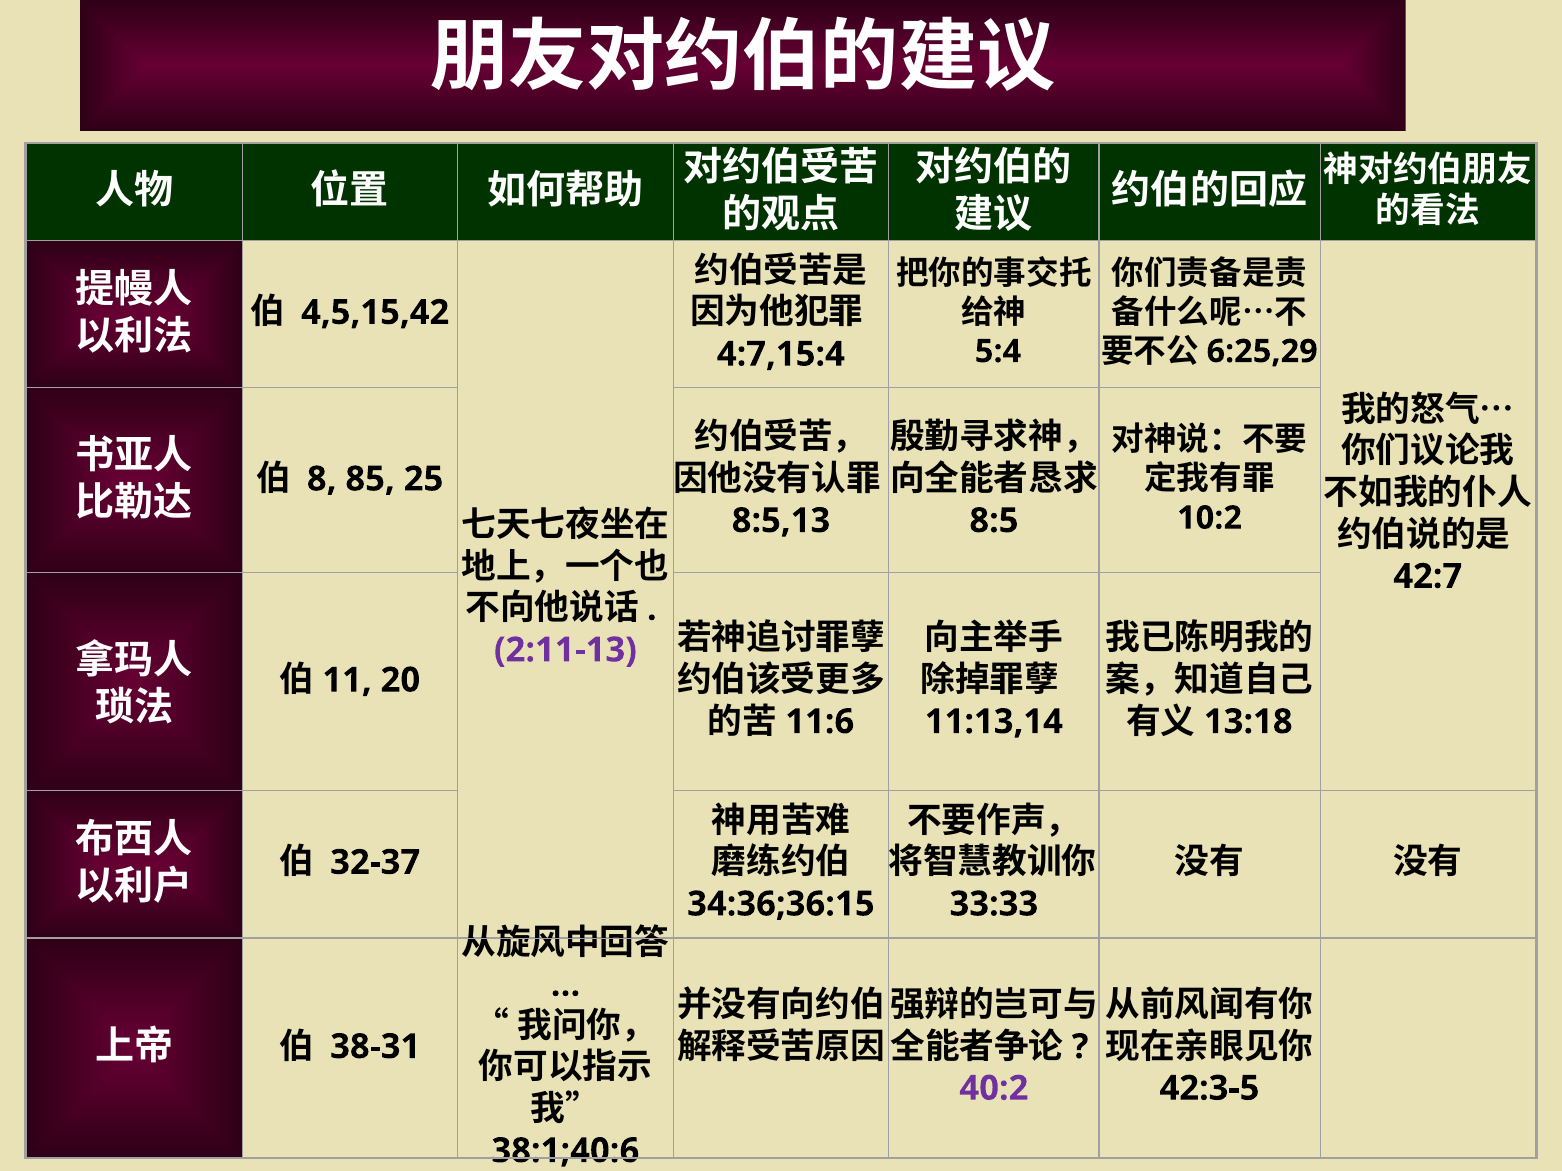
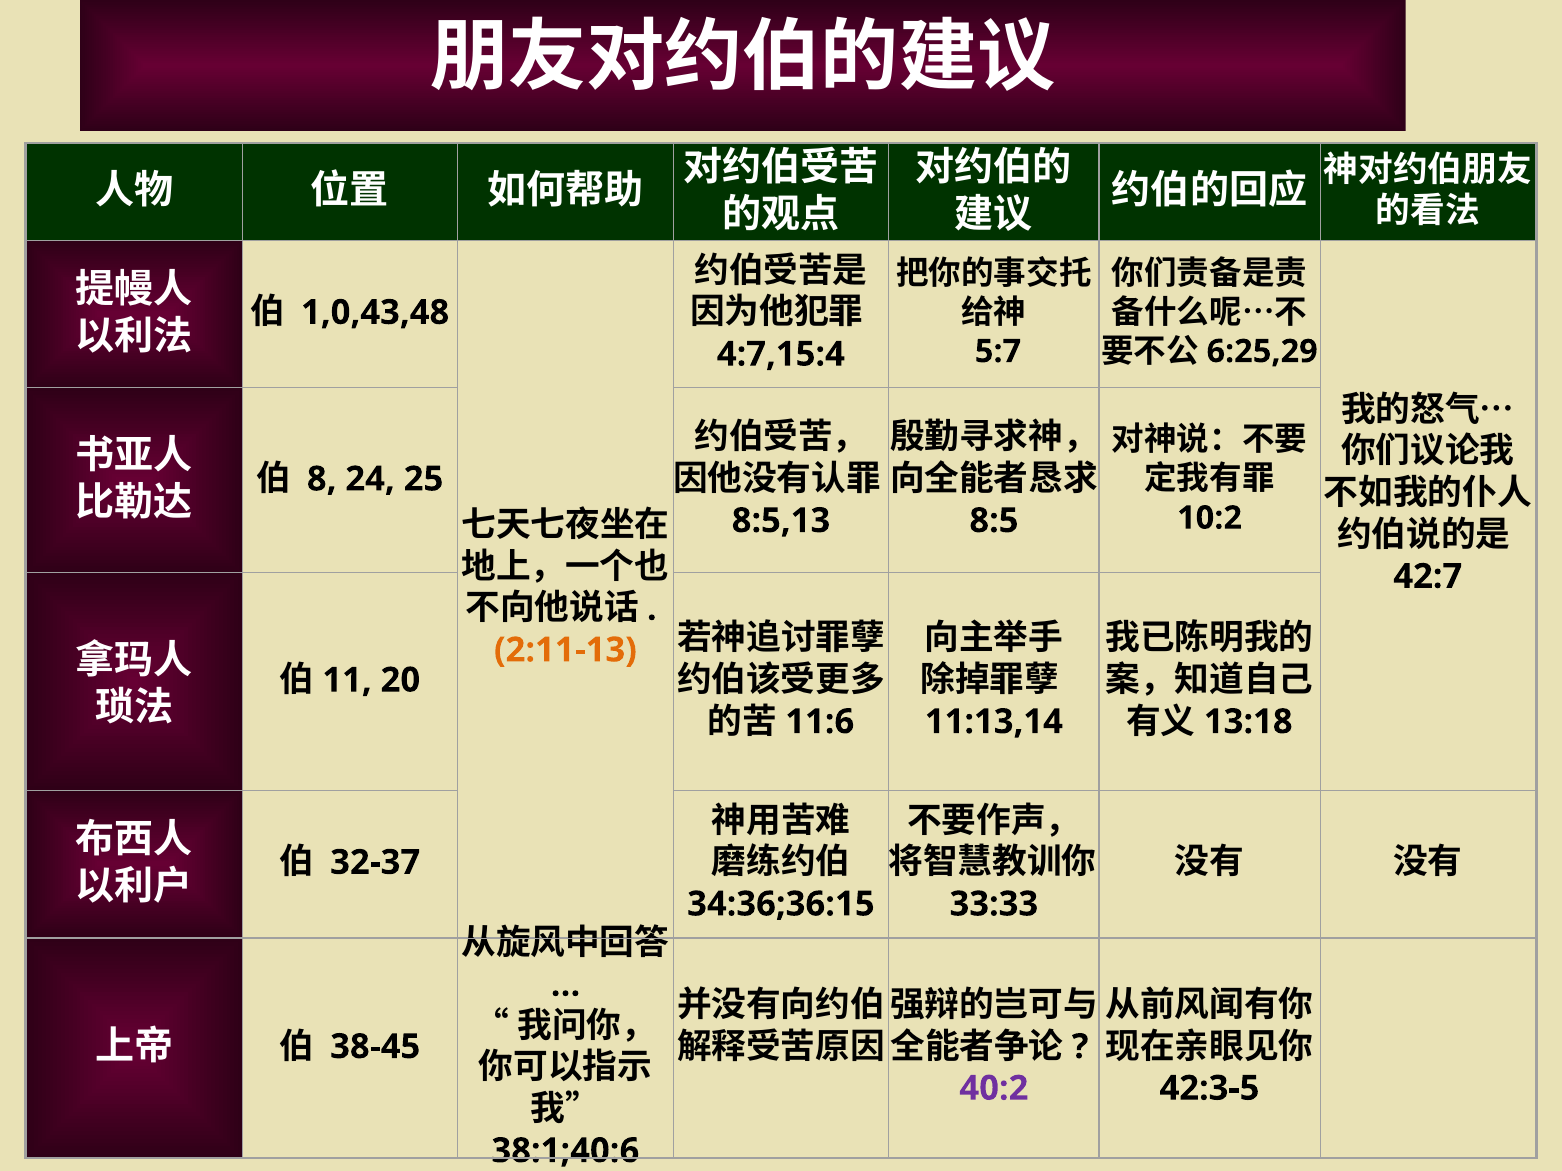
4,5,15,42: 4,5,15,42 -> 1,0,43,48
5:4: 5:4 -> 5:7
85: 85 -> 24
2:11-13 colour: purple -> orange
38-31: 38-31 -> 38-45
